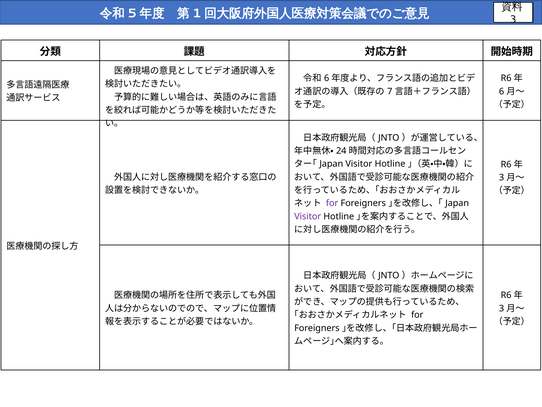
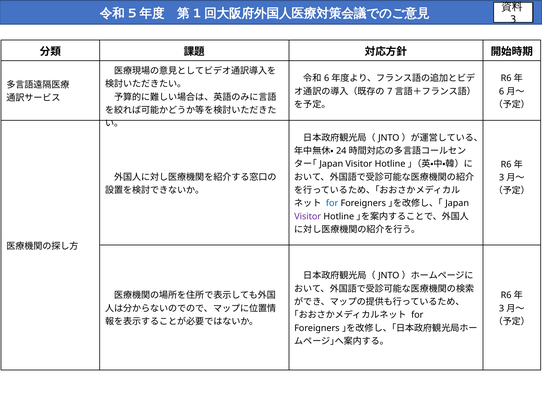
for at (332, 203) colour: purple -> blue
